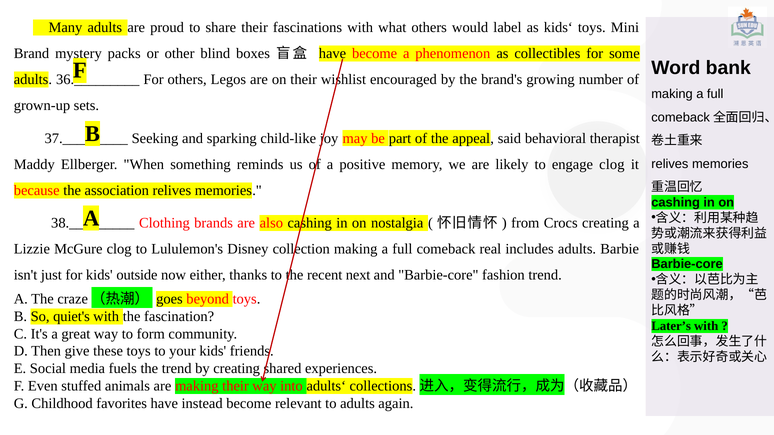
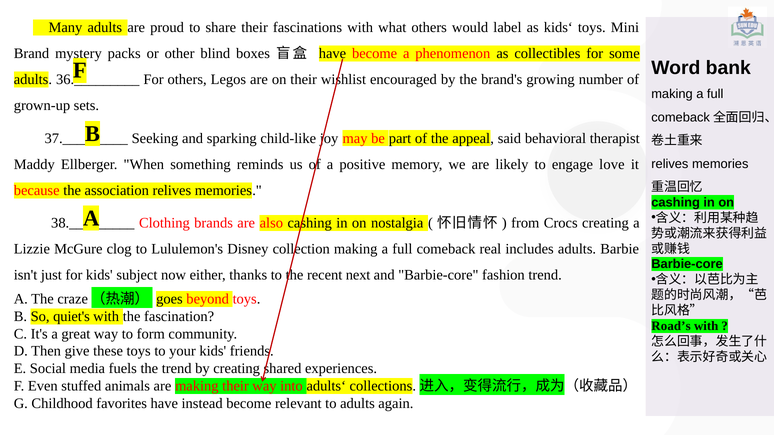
engage clog: clog -> love
outside: outside -> subject
Later’s: Later’s -> Road’s
